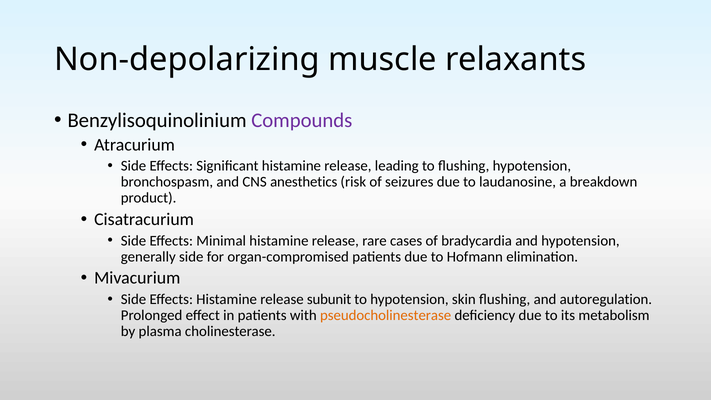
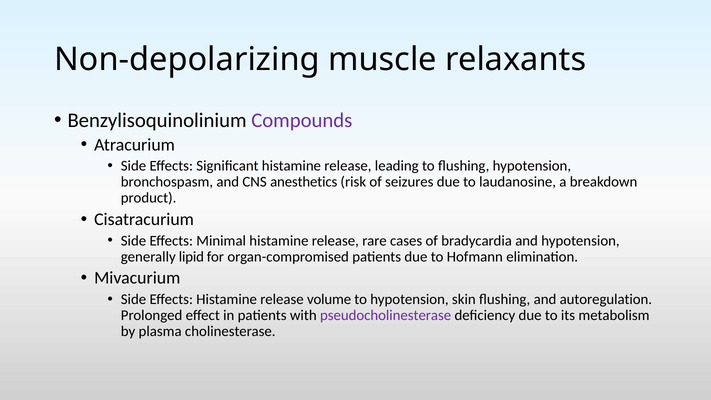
generally side: side -> lipid
subunit: subunit -> volume
pseudocholinesterase colour: orange -> purple
